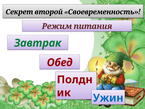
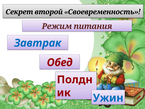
Завтрак colour: green -> blue
